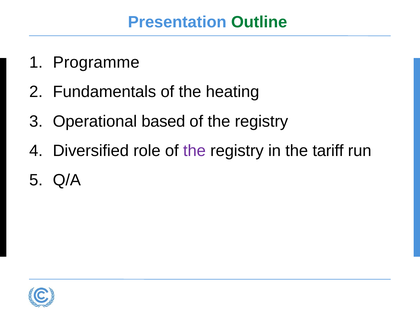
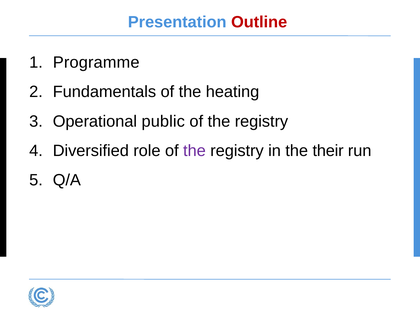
Outline colour: green -> red
based: based -> public
tariff: tariff -> their
